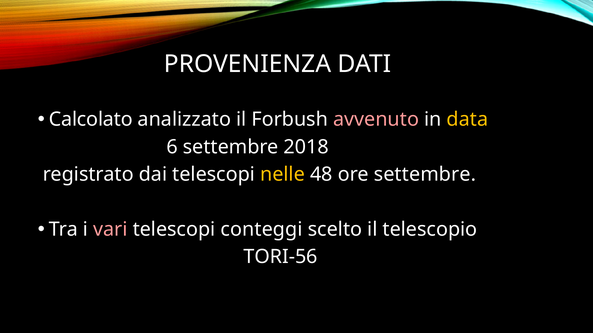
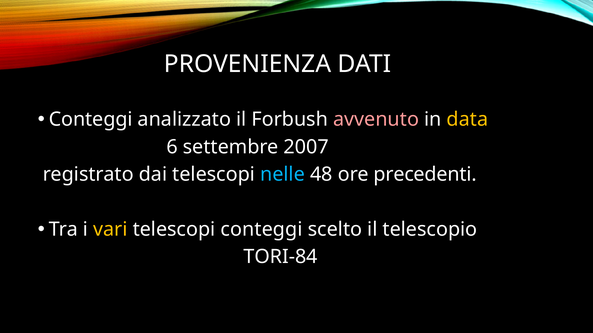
Calcolato at (91, 120): Calcolato -> Conteggi
2018: 2018 -> 2007
nelle colour: yellow -> light blue
ore settembre: settembre -> precedenti
vari colour: pink -> yellow
TORI-56: TORI-56 -> TORI-84
